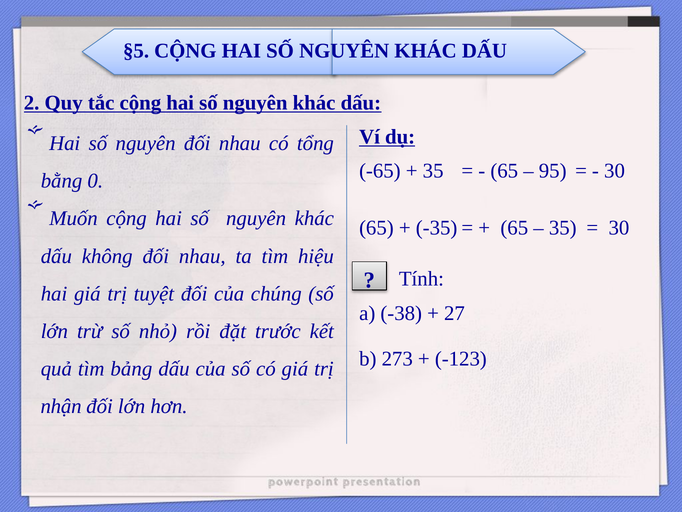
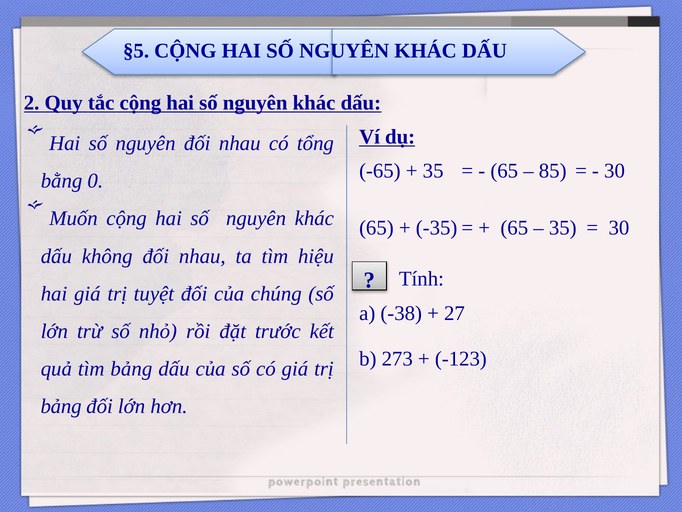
95: 95 -> 85
nhận at (61, 406): nhận -> bảng
